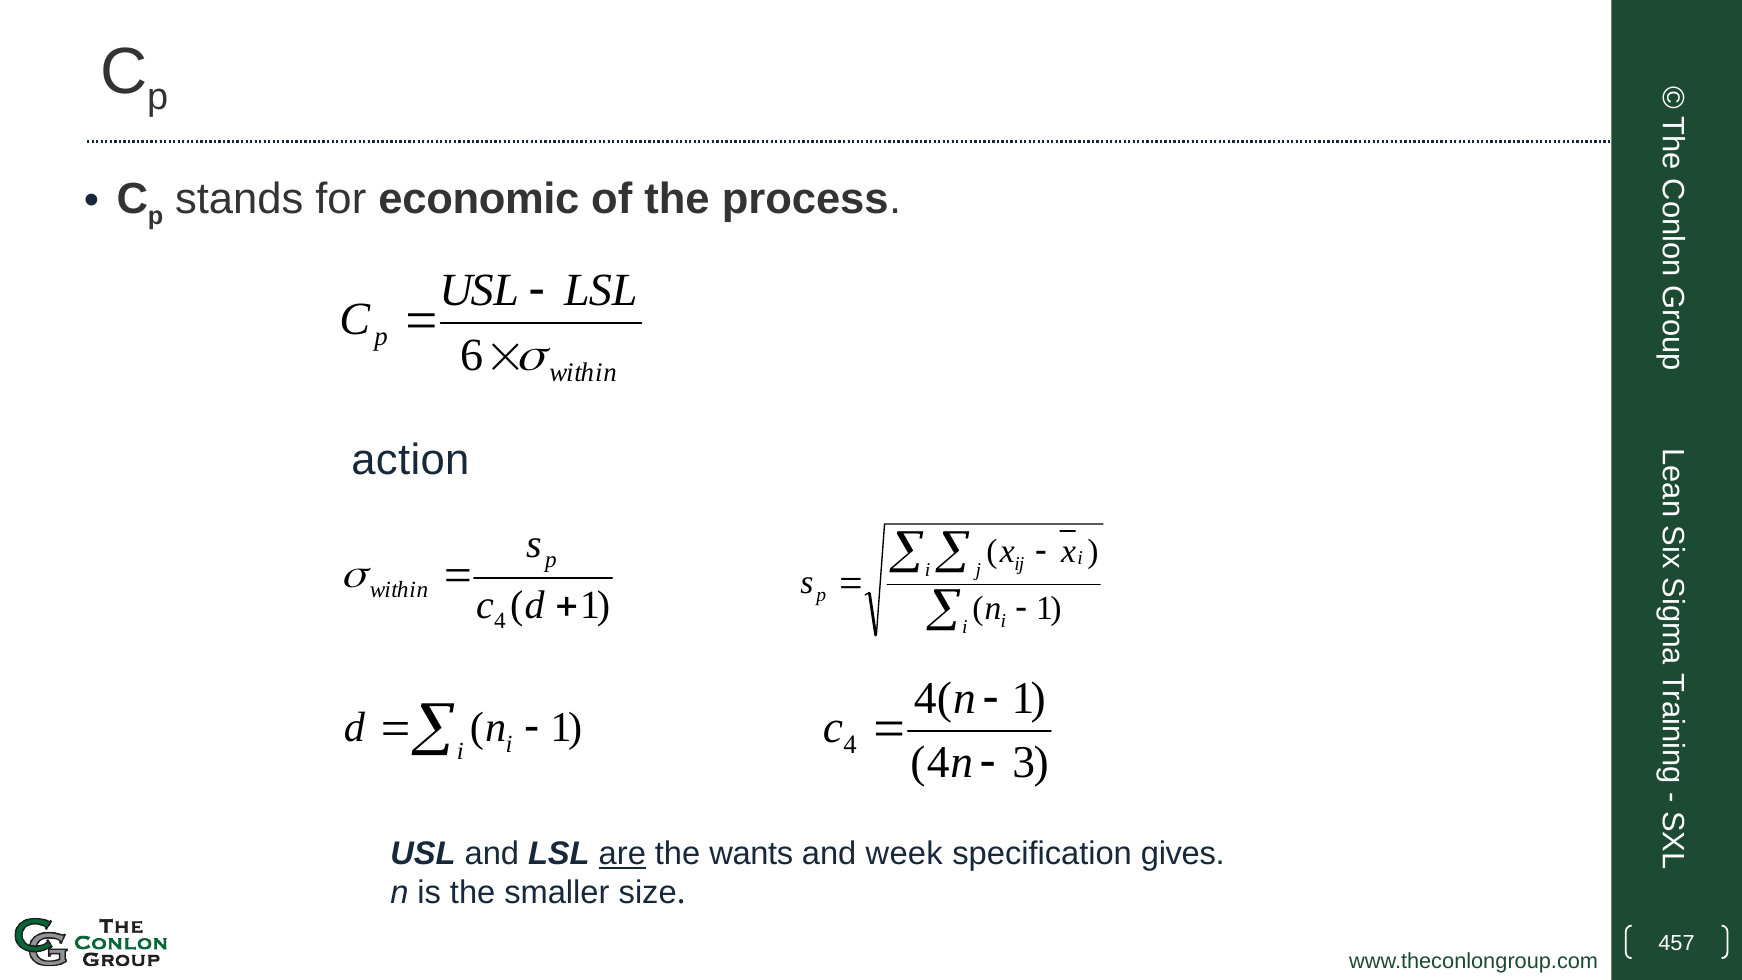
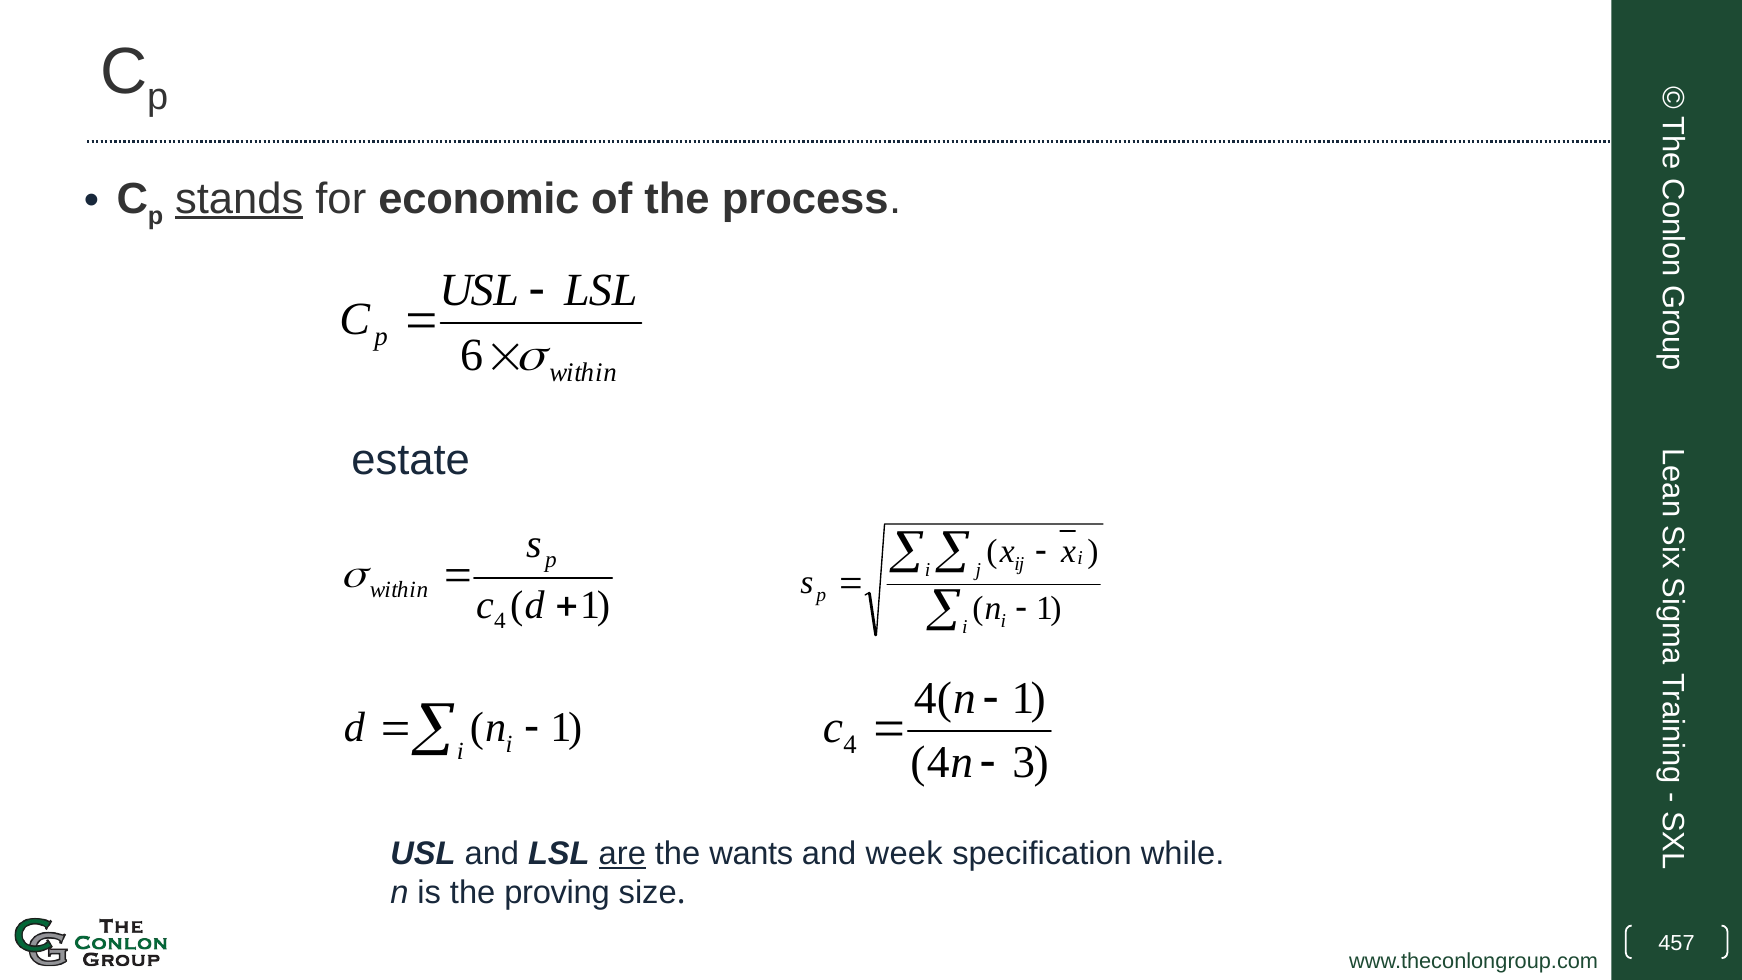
stands underline: none -> present
action: action -> estate
gives: gives -> while
smaller: smaller -> proving
